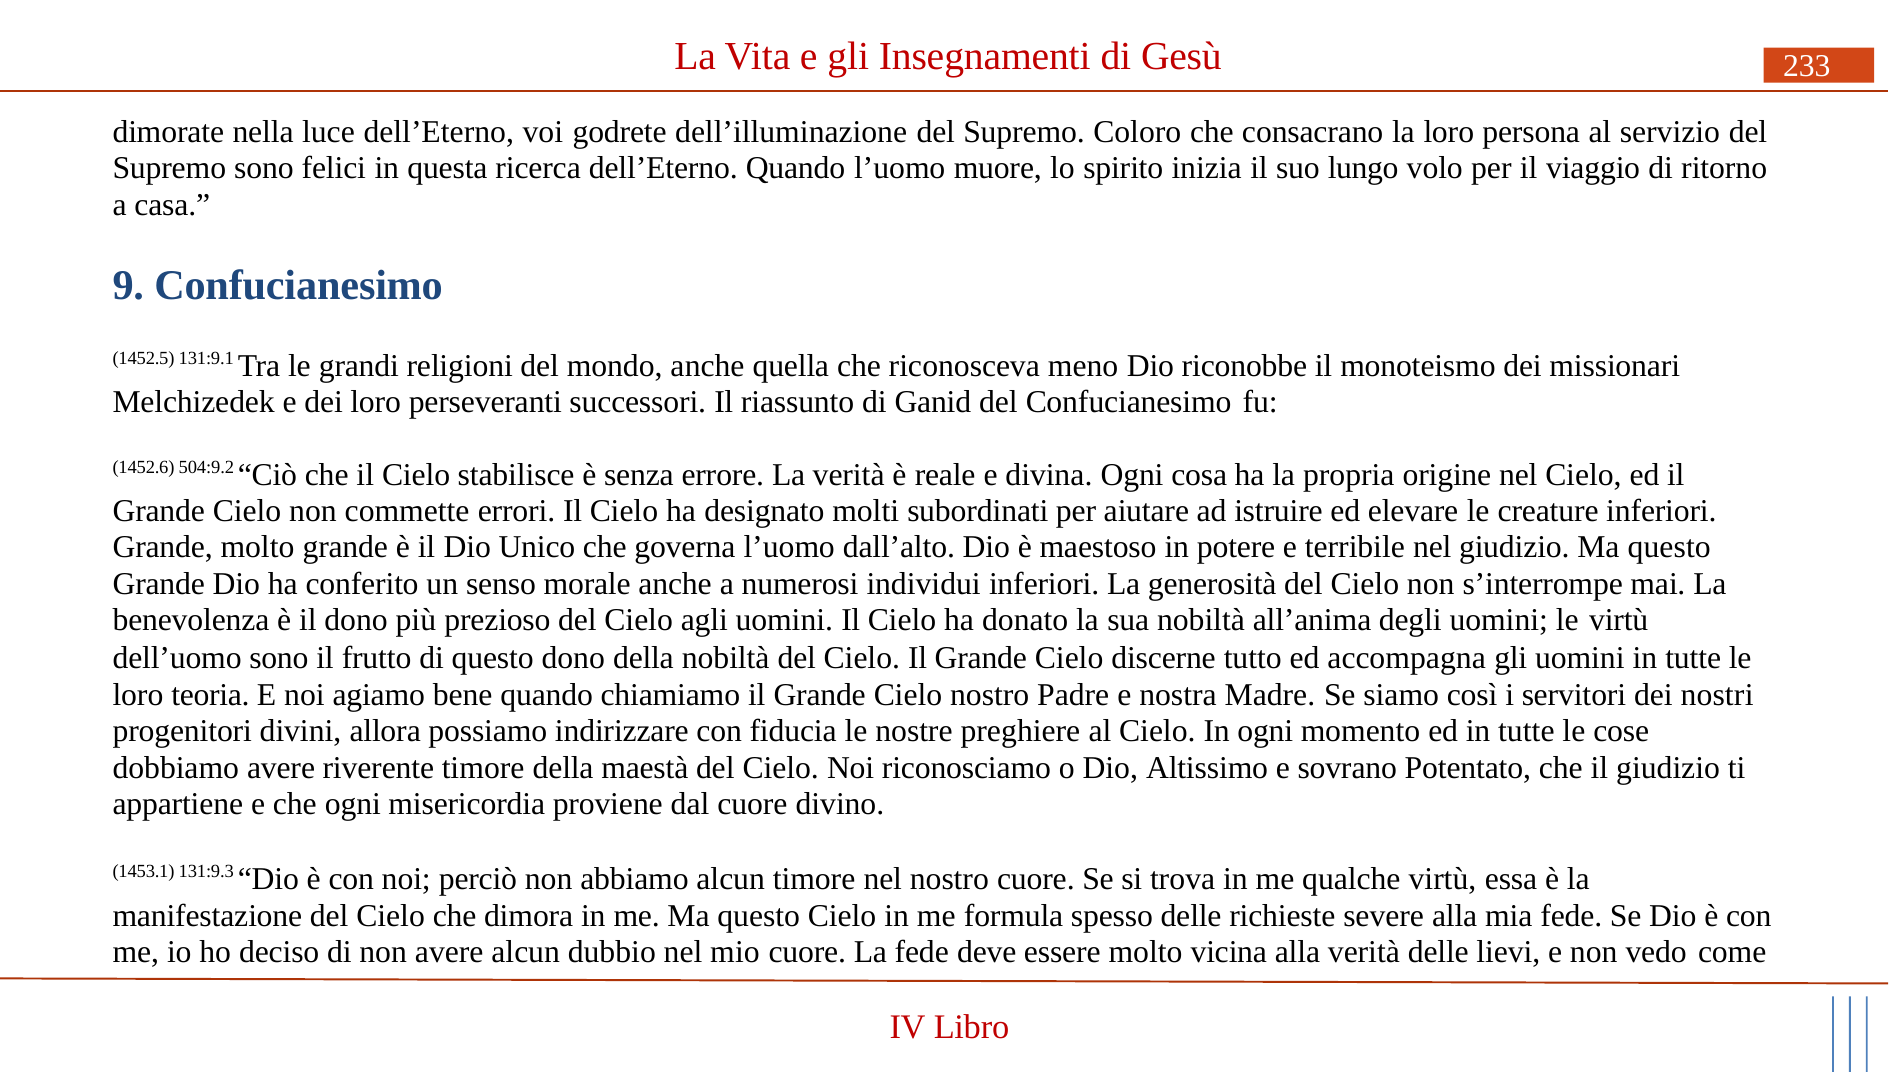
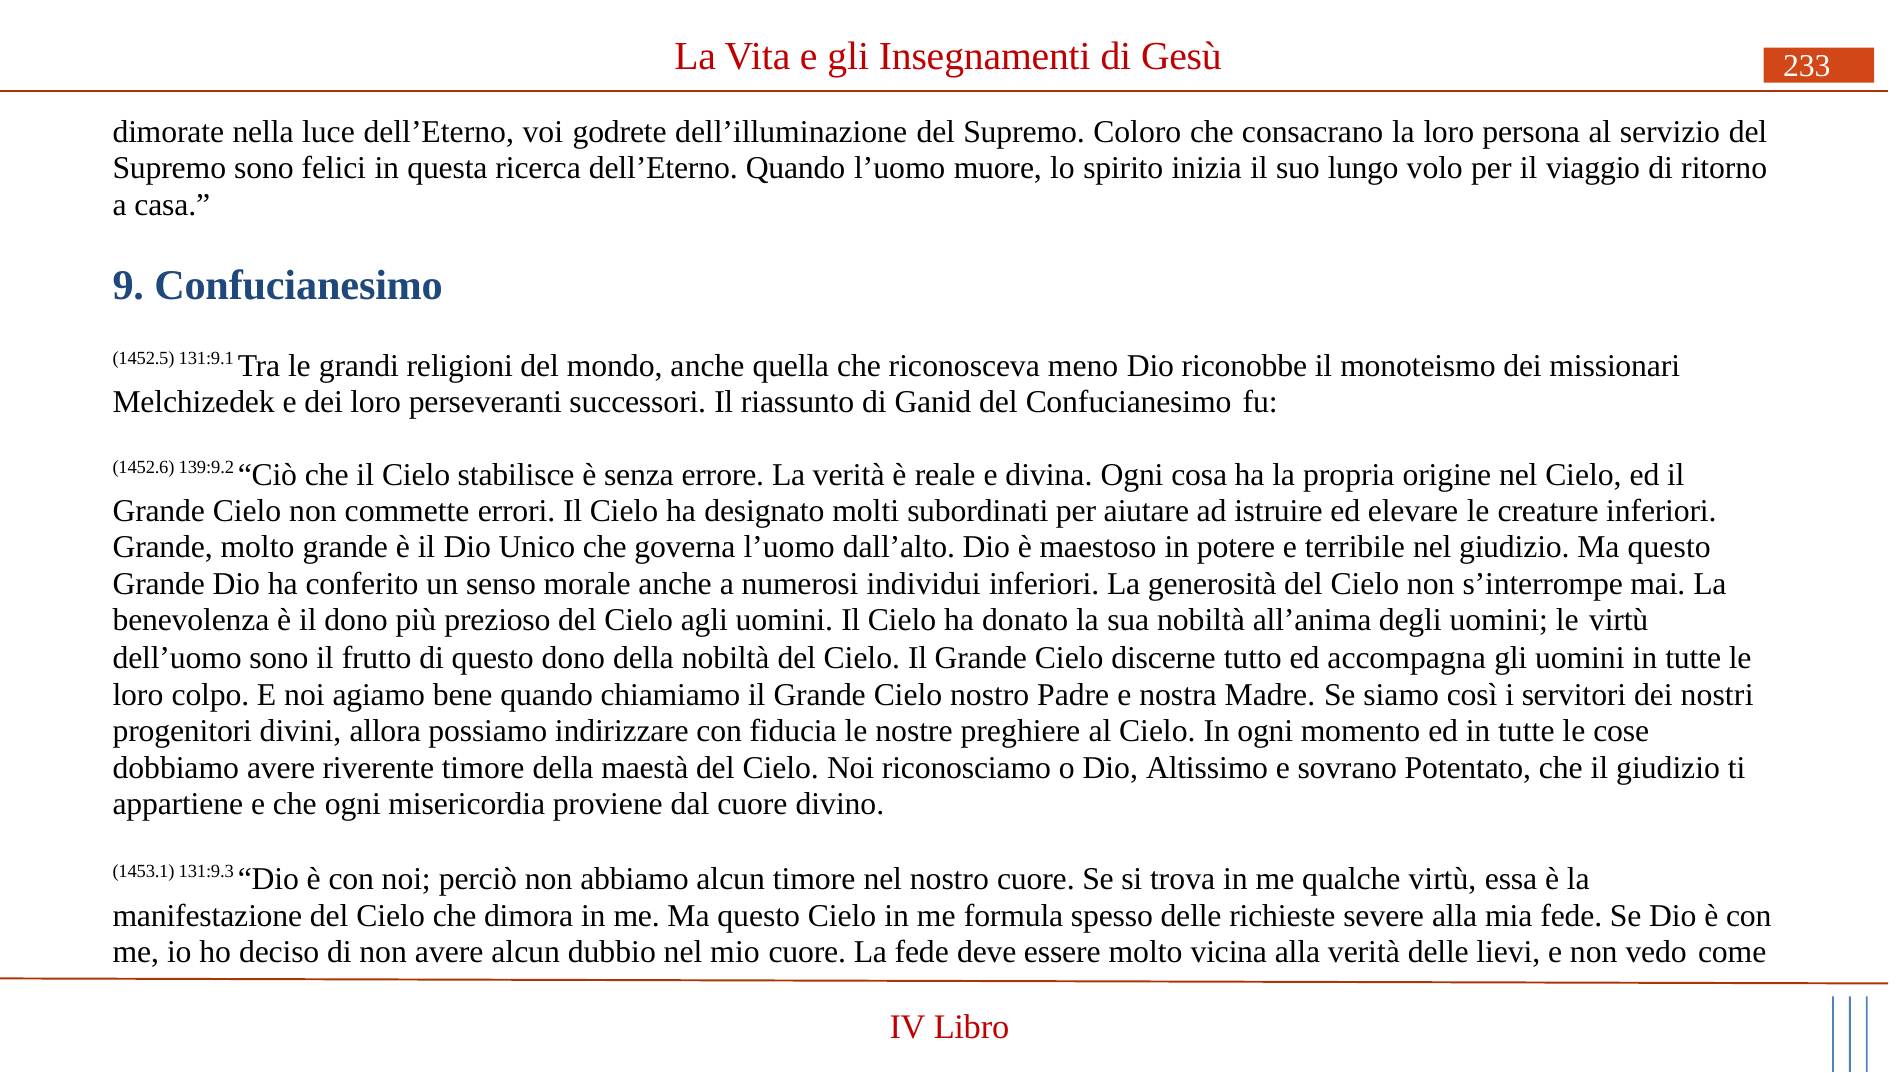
504:9.2: 504:9.2 -> 139:9.2
teoria: teoria -> colpo
